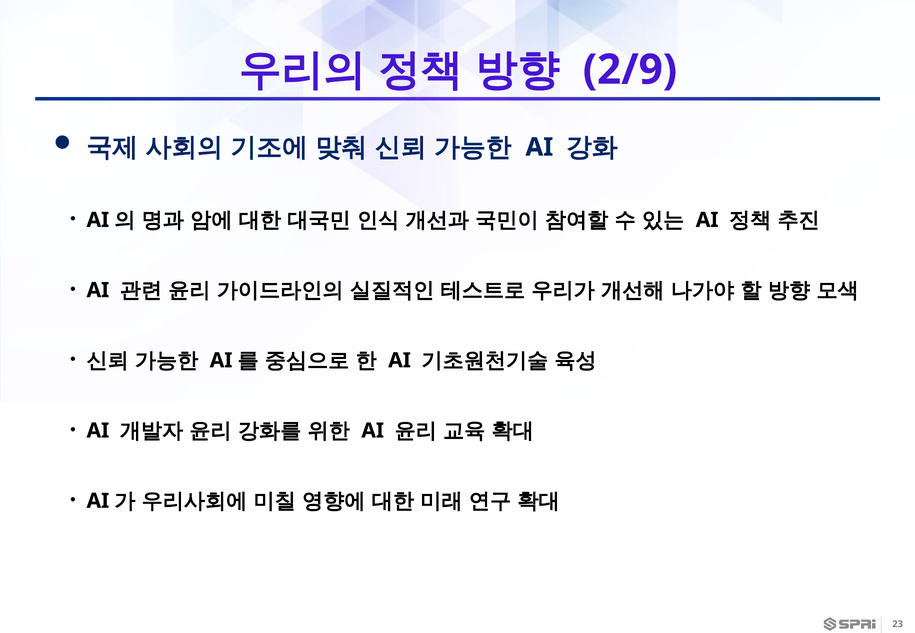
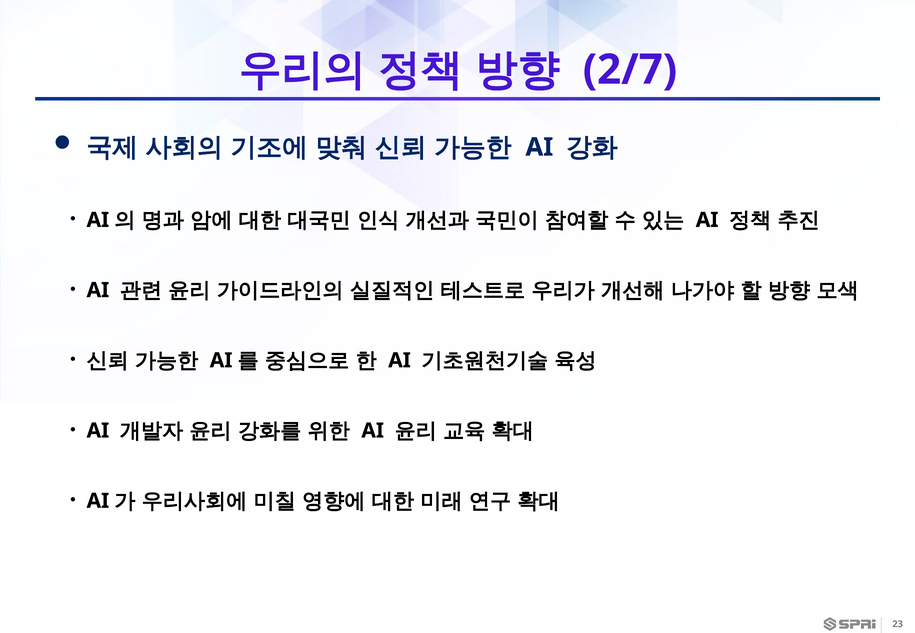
2/9: 2/9 -> 2/7
